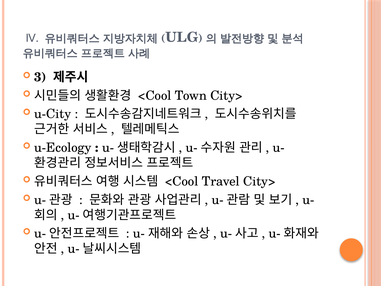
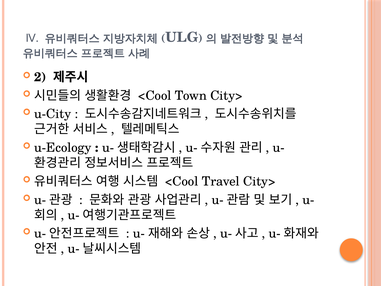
3: 3 -> 2
